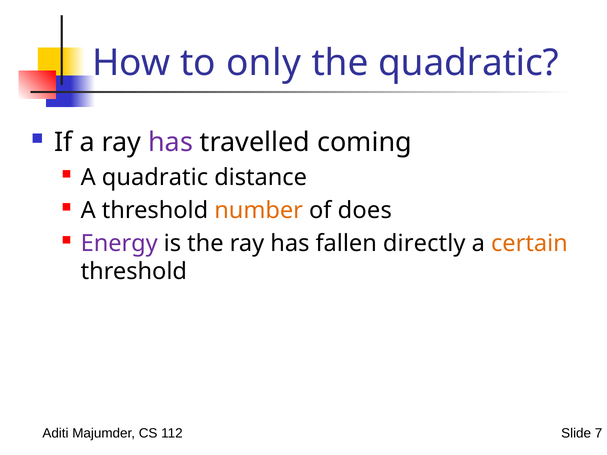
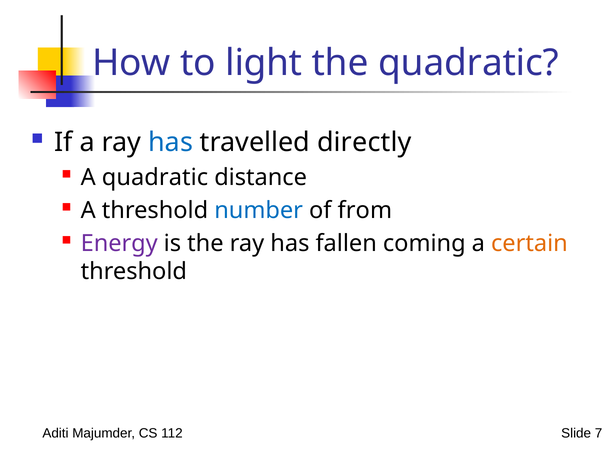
only: only -> light
has at (171, 143) colour: purple -> blue
coming: coming -> directly
number colour: orange -> blue
does: does -> from
directly: directly -> coming
